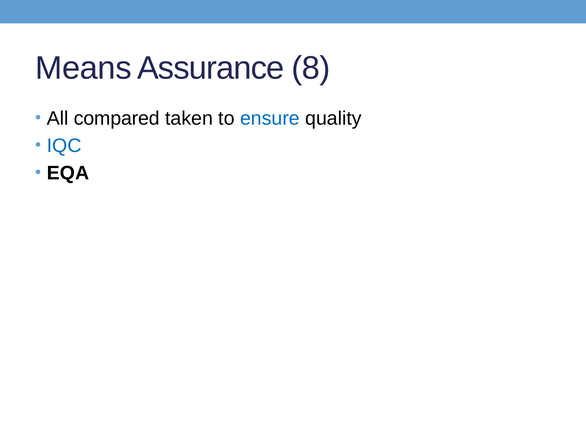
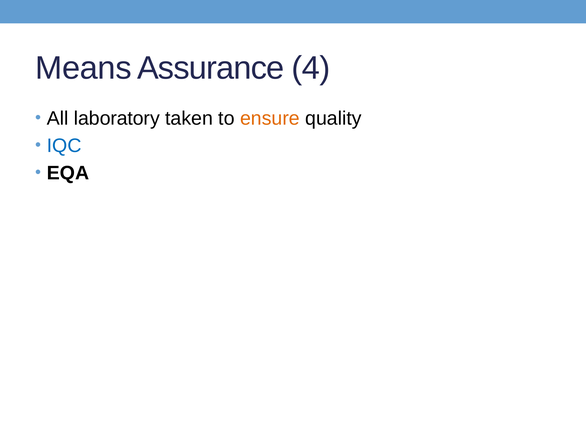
8: 8 -> 4
compared: compared -> laboratory
ensure colour: blue -> orange
